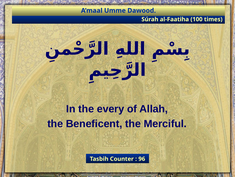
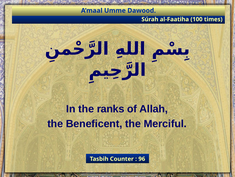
every: every -> ranks
